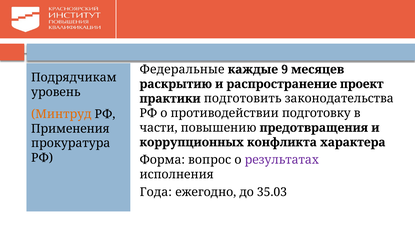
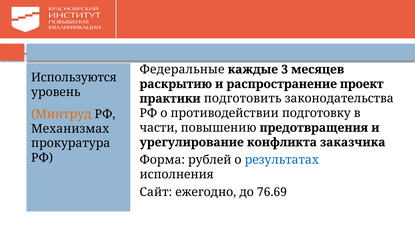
9: 9 -> 3
Подрядчикам: Подрядчикам -> Используются
Применения: Применения -> Механизмах
коррупционных: коррупционных -> урегулирование
характера: характера -> заказчика
вопрос: вопрос -> рублей
результатах colour: purple -> blue
Года: Года -> Сайт
35.03: 35.03 -> 76.69
